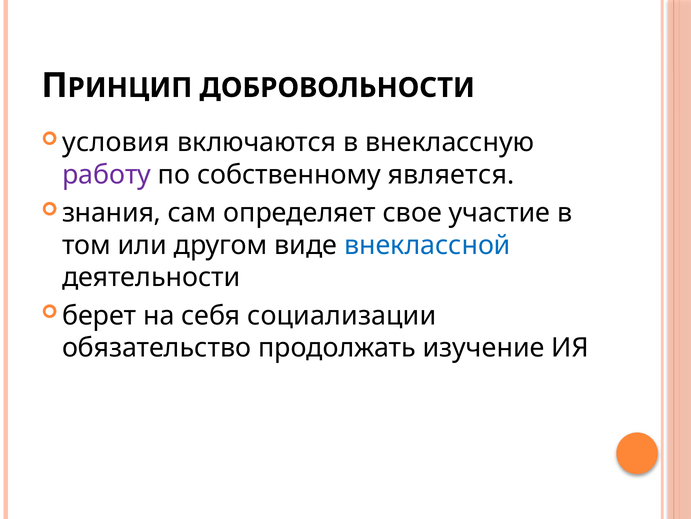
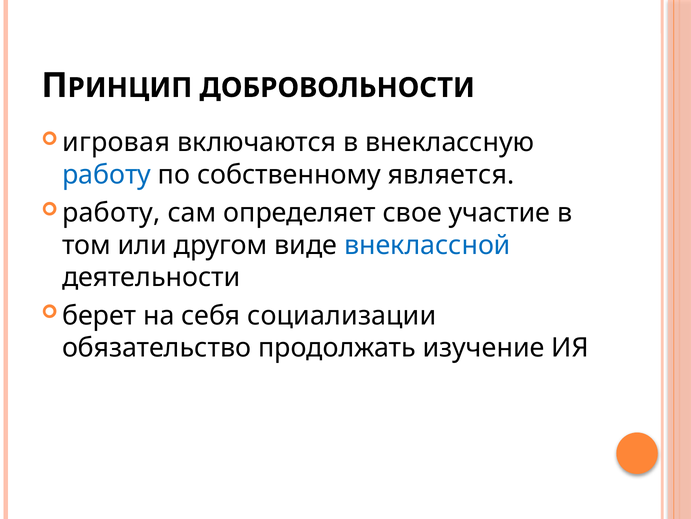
условия: условия -> игровая
работу at (107, 175) colour: purple -> blue
знания at (112, 213): знания -> работу
